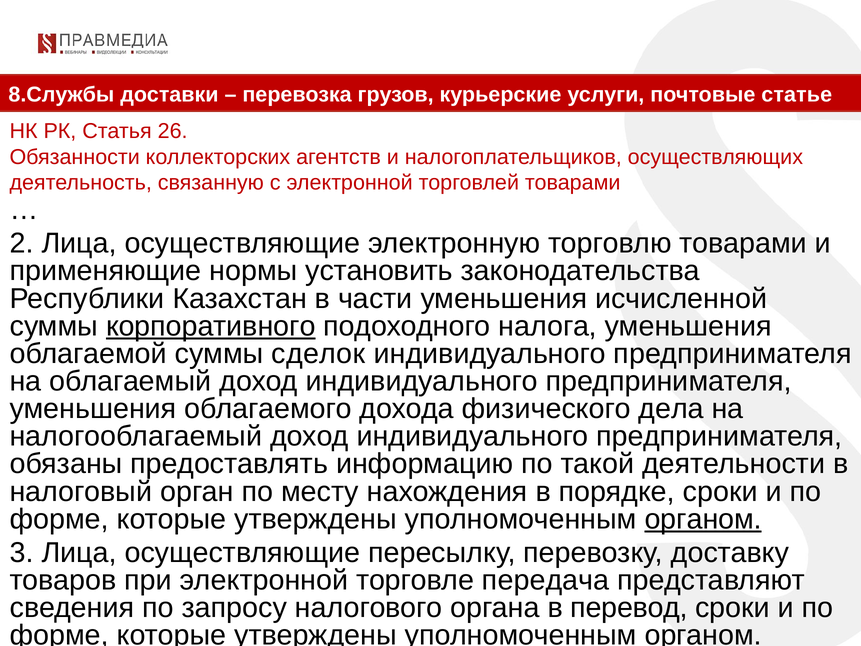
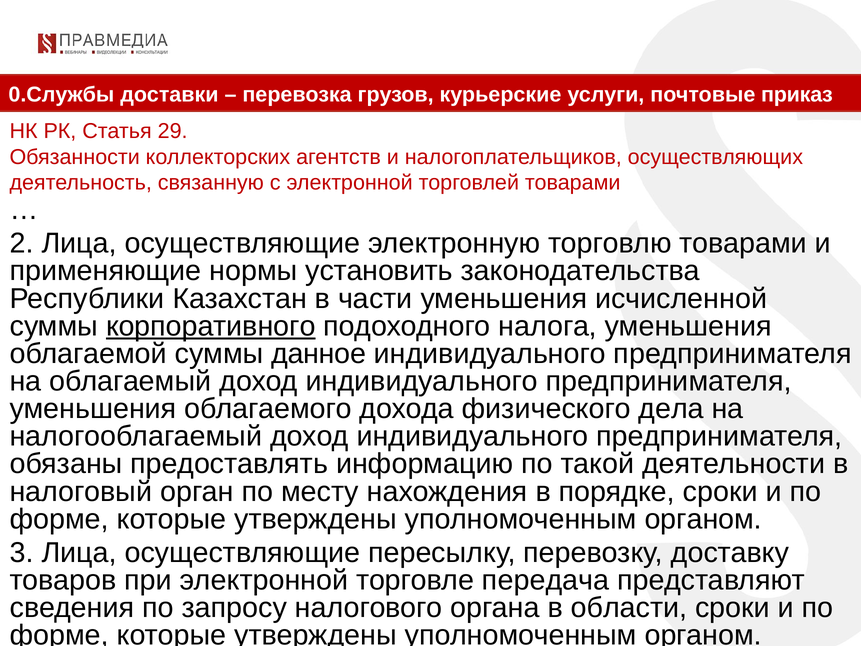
8.Службы: 8.Службы -> 0.Службы
статье: статье -> приказ
26: 26 -> 29
сделок: сделок -> данное
органом at (703, 519) underline: present -> none
перевод: перевод -> области
